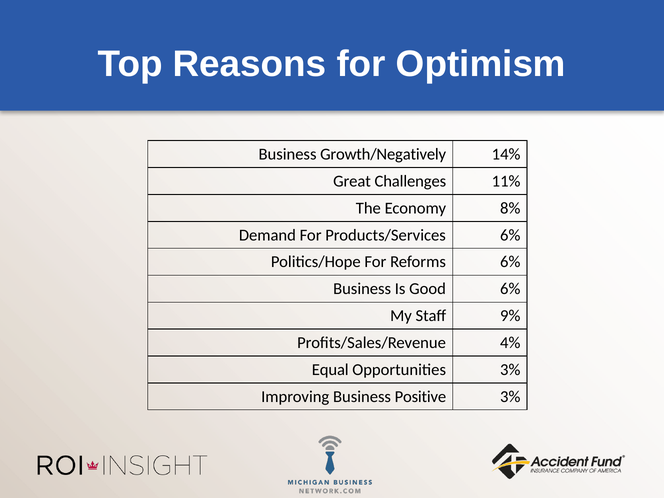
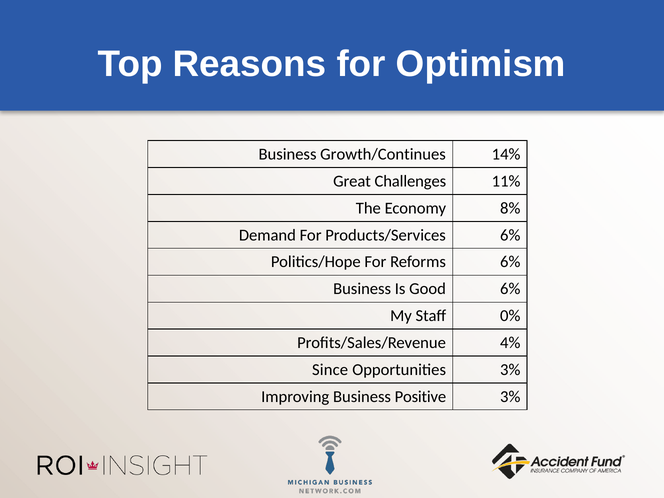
Growth/Negatively: Growth/Negatively -> Growth/Continues
9%: 9% -> 0%
Equal: Equal -> Since
